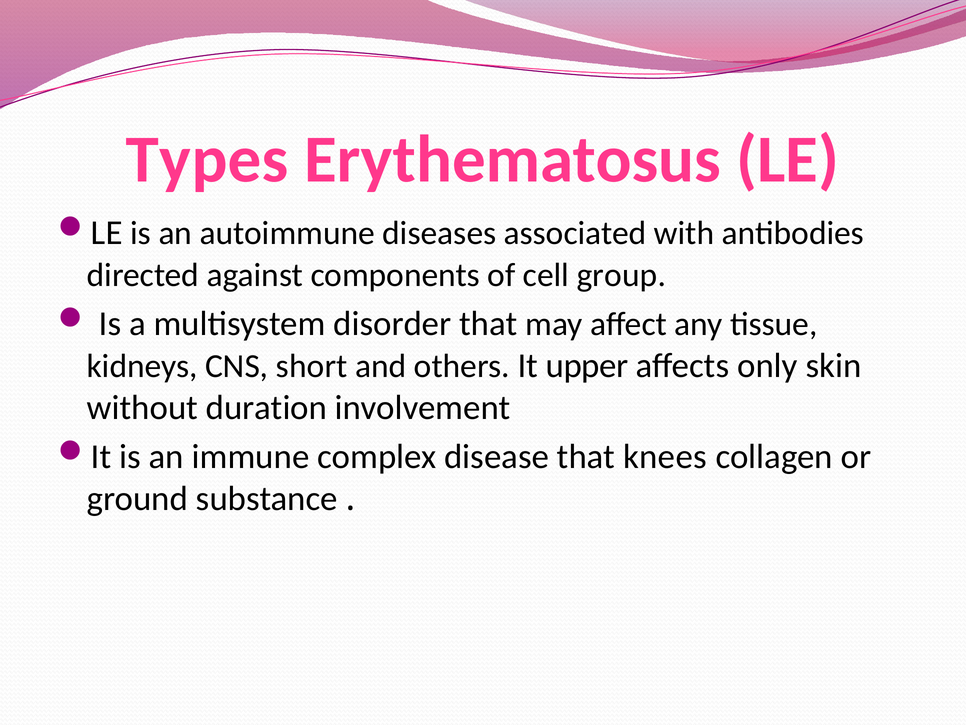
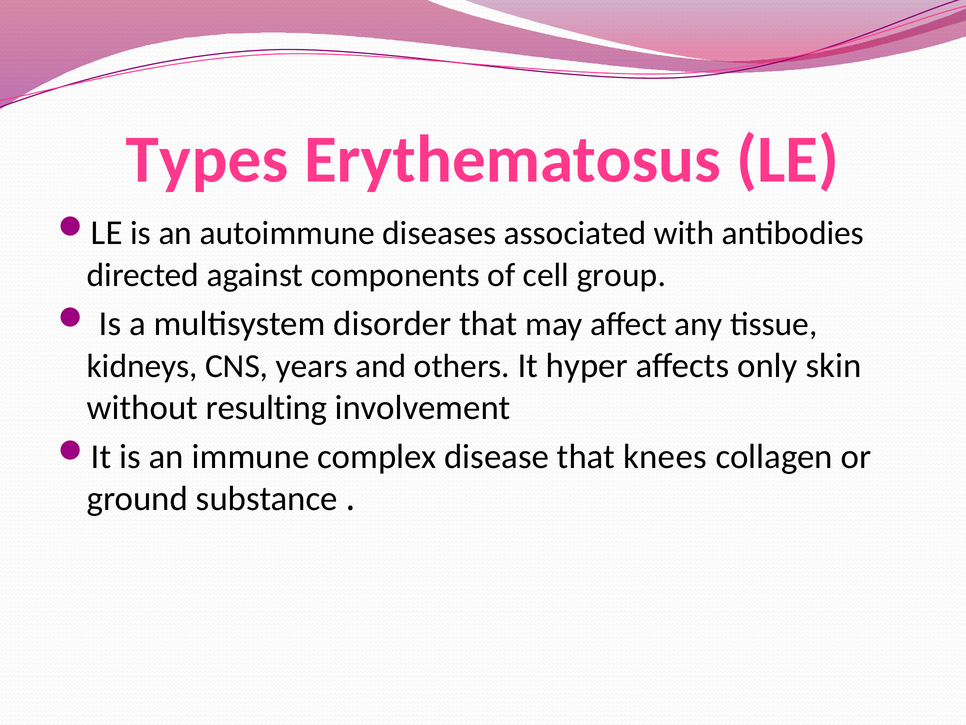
short: short -> years
upper: upper -> hyper
duration: duration -> resulting
